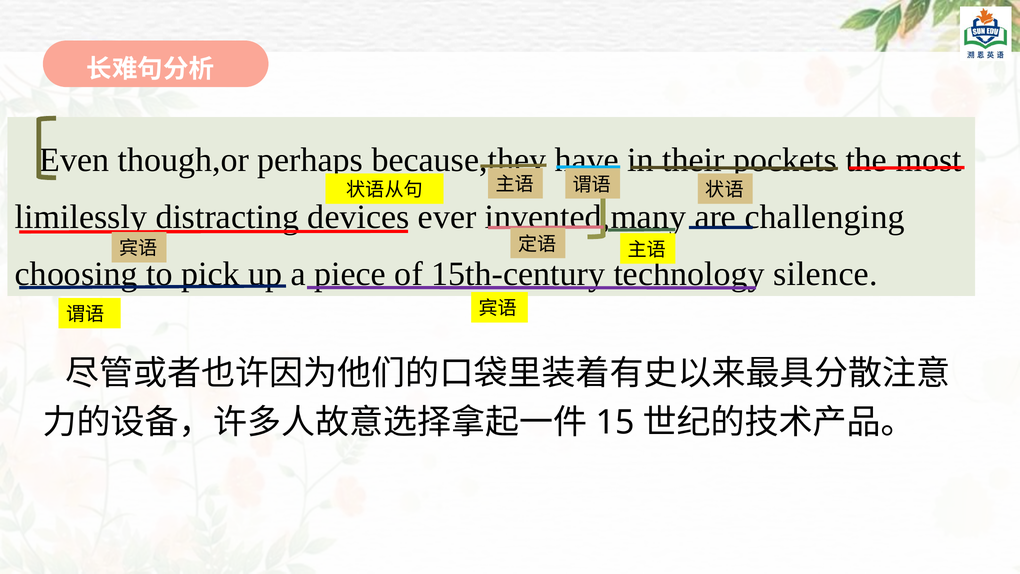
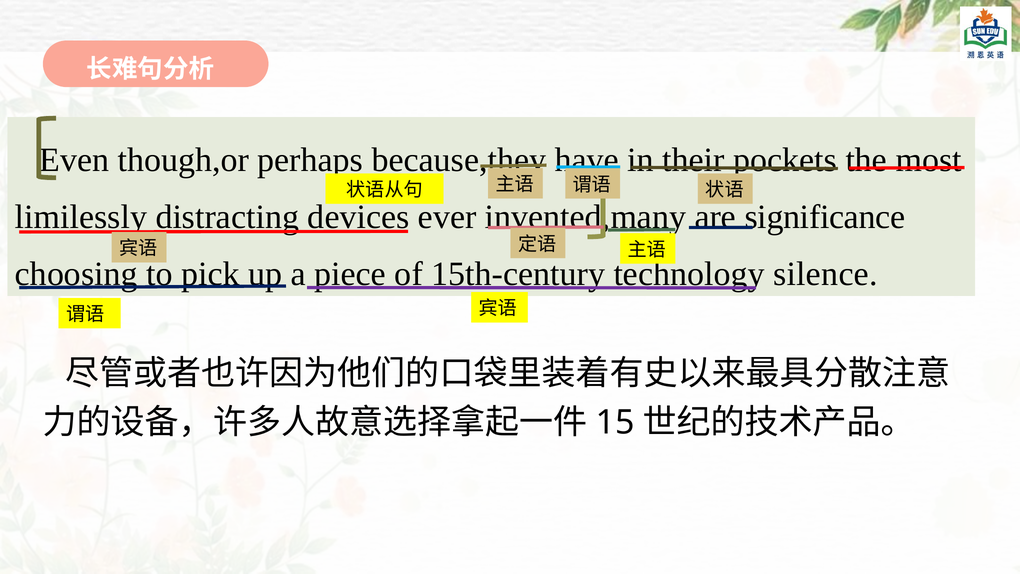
challenging: challenging -> significance
